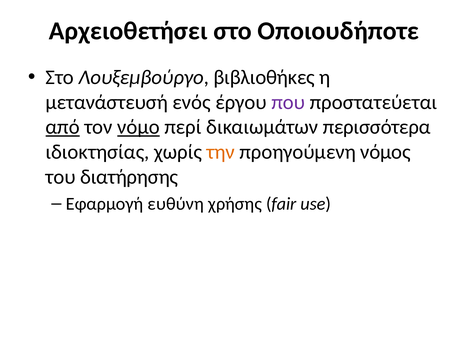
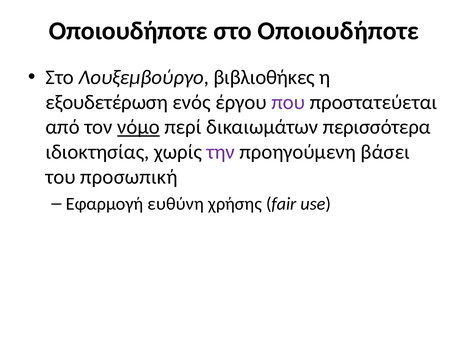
Αρχειοθετήσει at (128, 31): Αρχειοθετήσει -> Οποιουδήποτε
μετανάστευσή: μετανάστευσή -> εξουδετέρωση
από underline: present -> none
την colour: orange -> purple
νόμος: νόμος -> βάσει
διατήρησης: διατήρησης -> προσωπική
